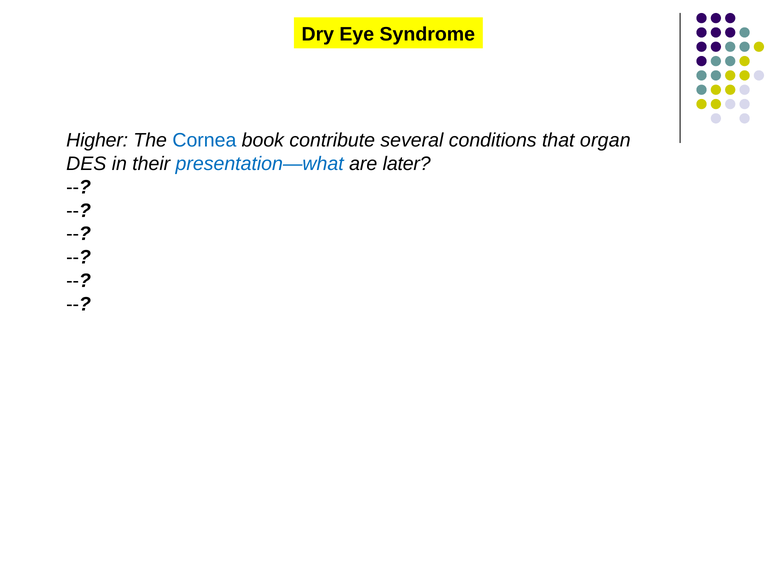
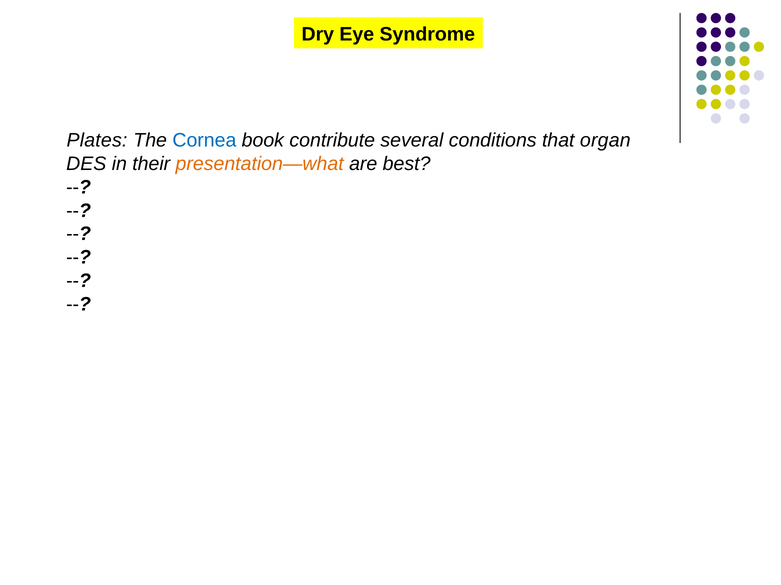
Higher: Higher -> Plates
presentation—what colour: blue -> orange
later: later -> best
